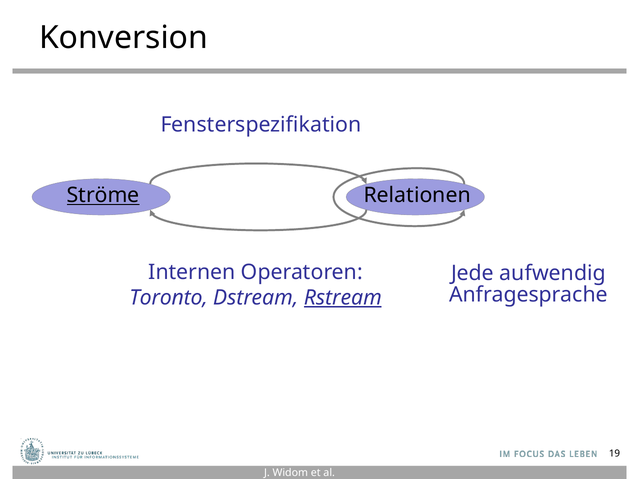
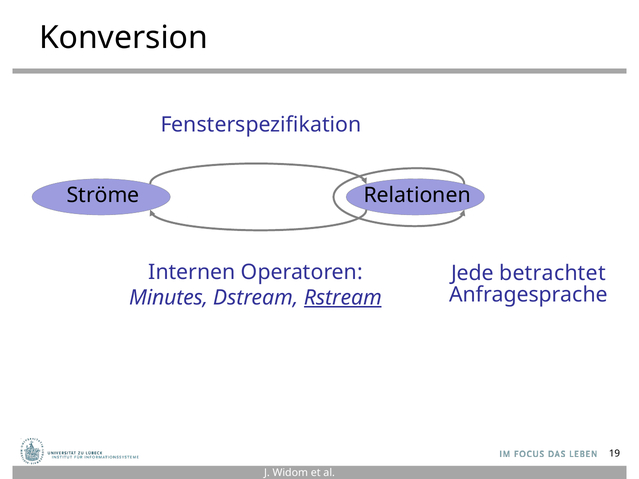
Ströme underline: present -> none
aufwendig: aufwendig -> betrachtet
Toronto: Toronto -> Minutes
